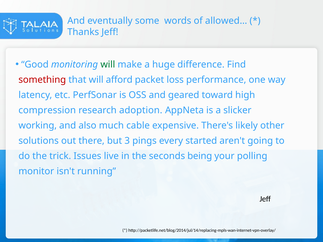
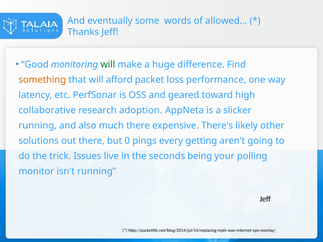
something colour: red -> orange
compression: compression -> collaborative
working at (38, 126): working -> running
much cable: cable -> there
3: 3 -> 0
started: started -> getting
